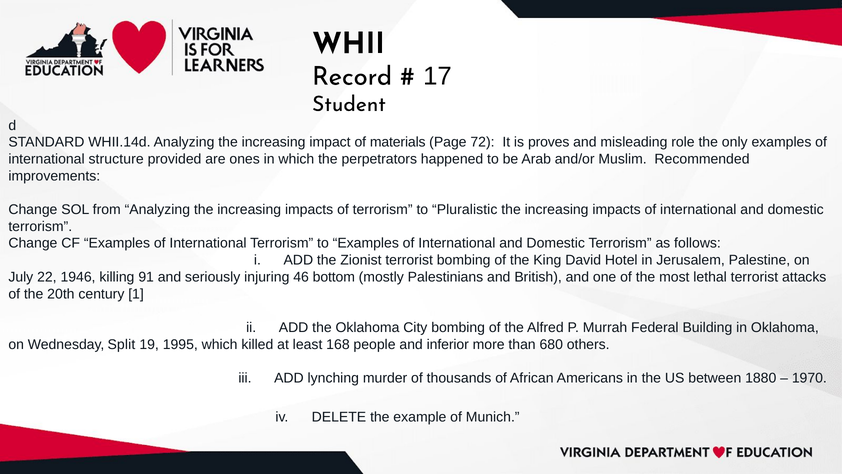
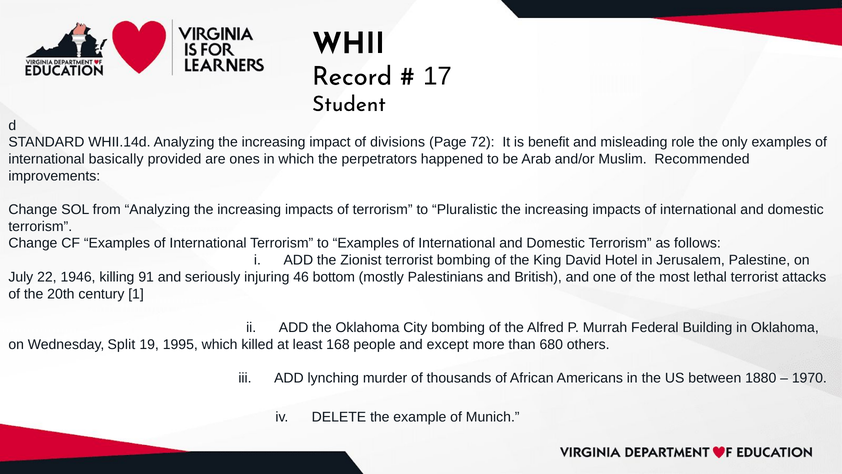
materials: materials -> divisions
proves: proves -> benefit
structure: structure -> basically
inferior: inferior -> except
